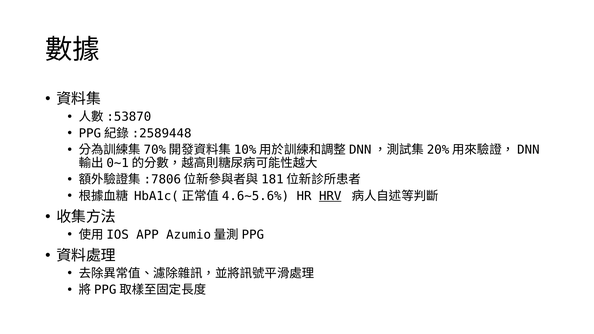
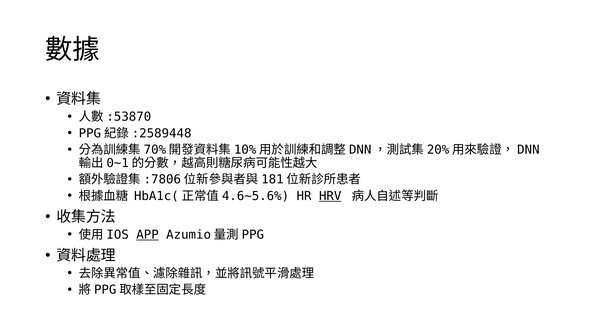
APP underline: none -> present
